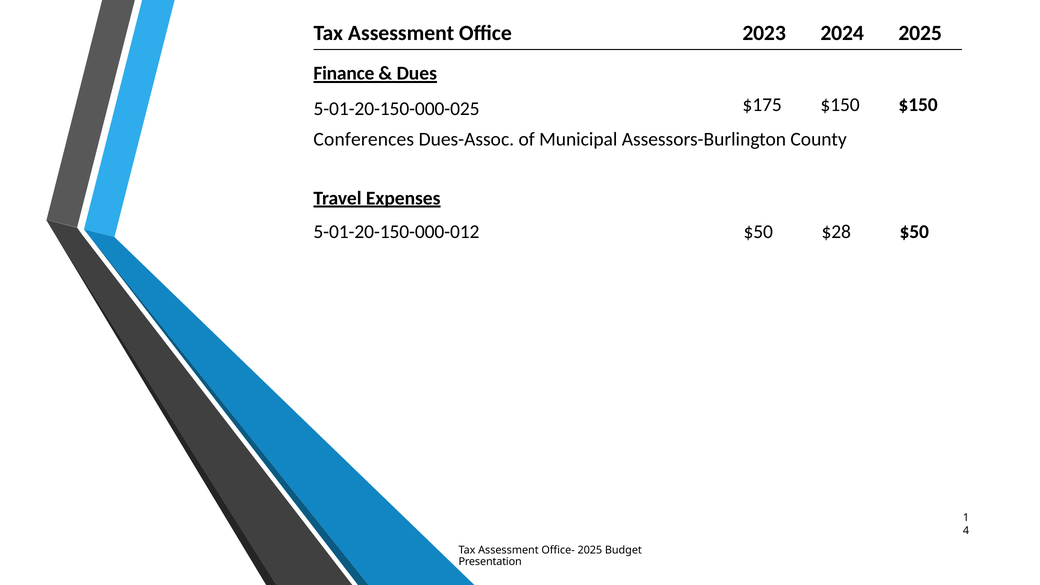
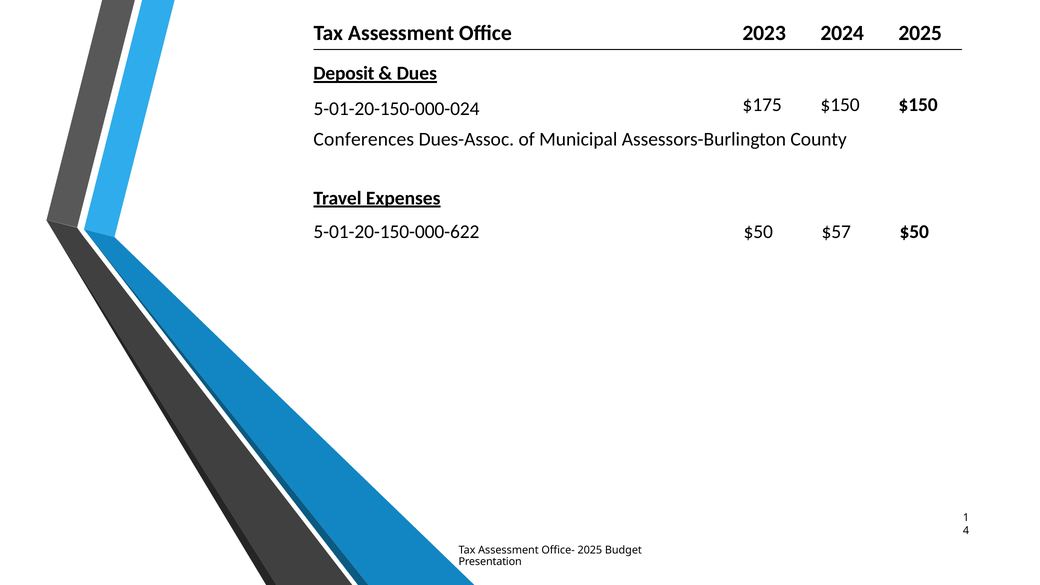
Finance: Finance -> Deposit
5-01-20-150-000-025: 5-01-20-150-000-025 -> 5-01-20-150-000-024
5-01-20-150-000-012: 5-01-20-150-000-012 -> 5-01-20-150-000-622
$28: $28 -> $57
